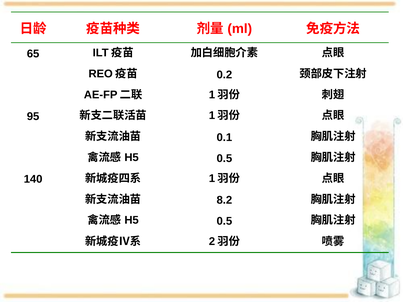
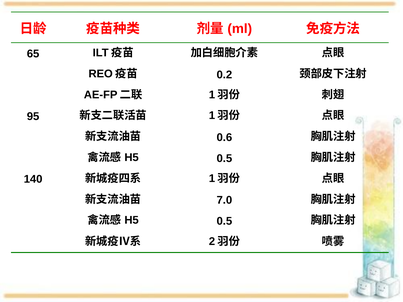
0.1: 0.1 -> 0.6
8.2: 8.2 -> 7.0
